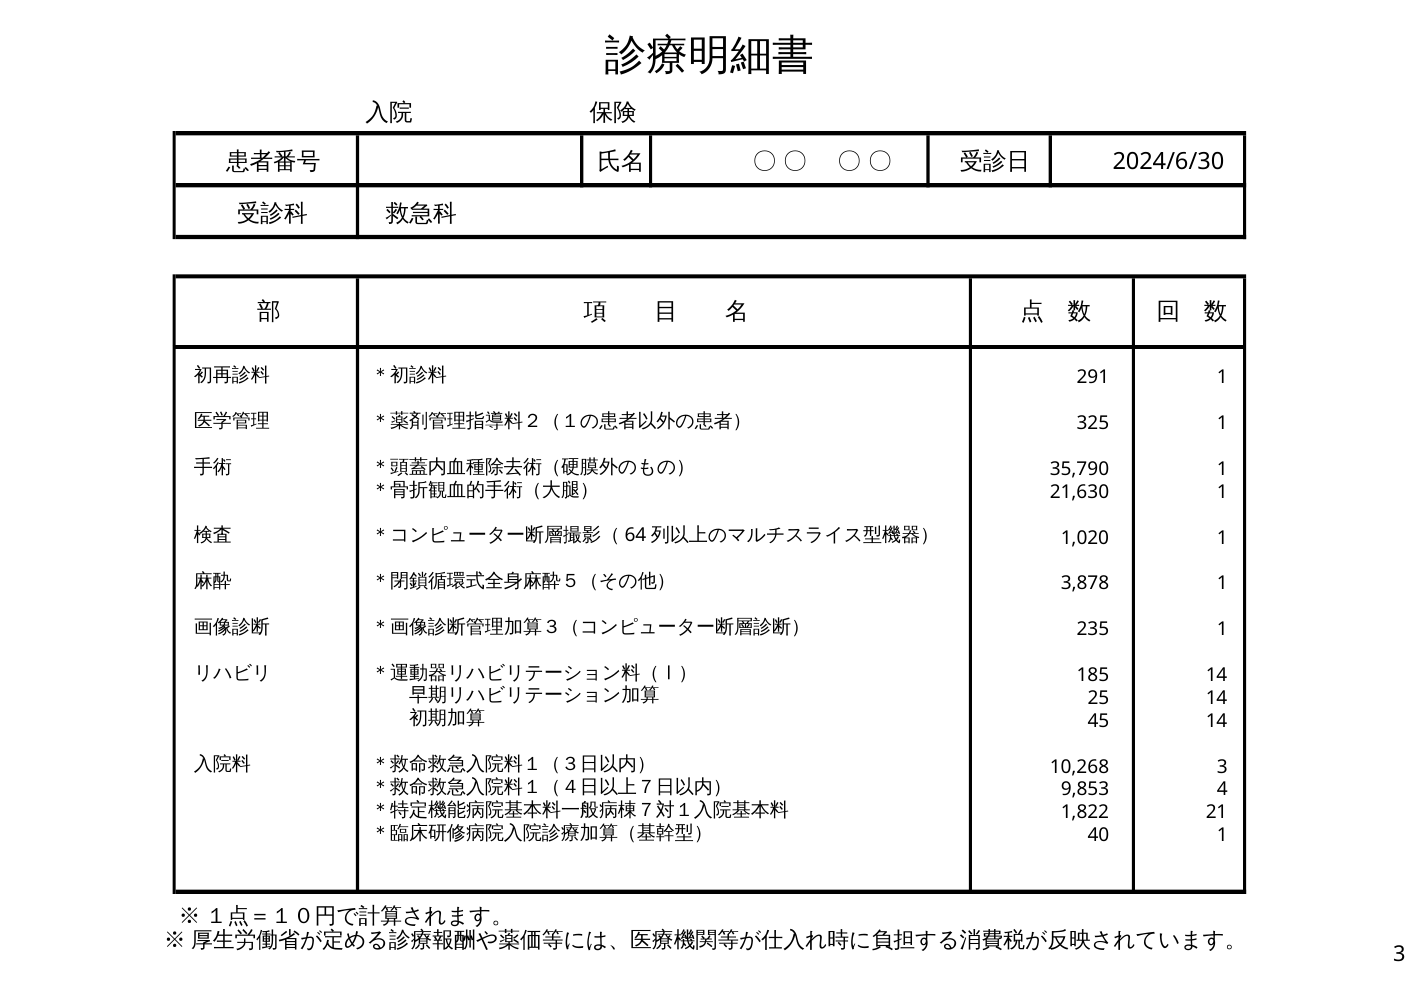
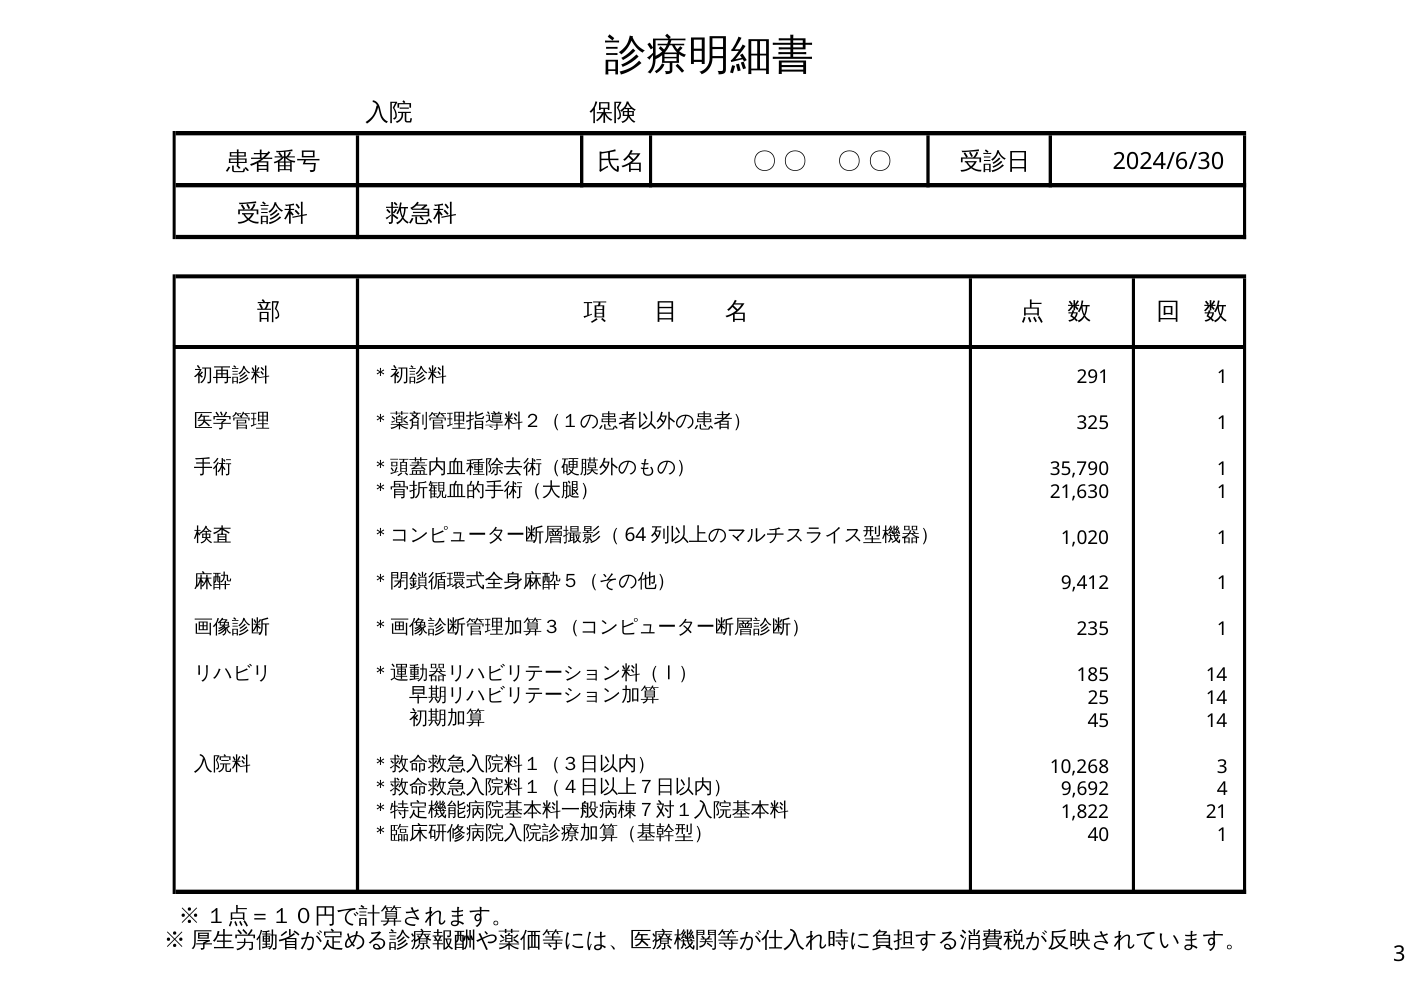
3,878: 3,878 -> 9,412
9,853: 9,853 -> 9,692
